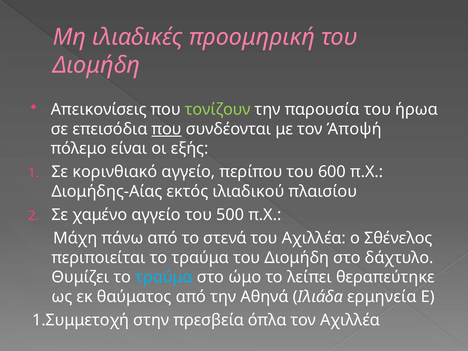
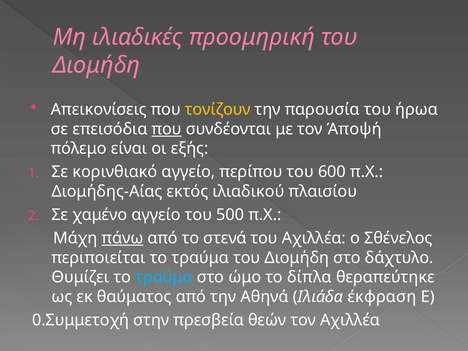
τονίζουν colour: light green -> yellow
πάνω underline: none -> present
λείπει: λείπει -> δίπλα
ερμηνεία: ερμηνεία -> έκφραση
1.Συμμετοχή: 1.Συμμετοχή -> 0.Συμμετοχή
όπλα: όπλα -> θεών
